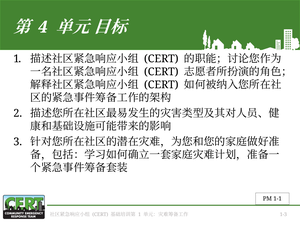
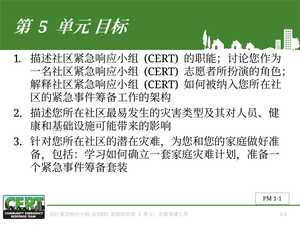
4: 4 -> 5
